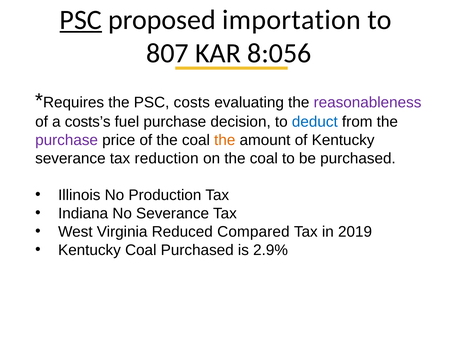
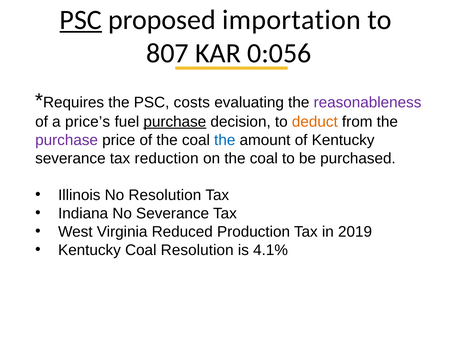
8:056: 8:056 -> 0:056
costs’s: costs’s -> price’s
purchase at (175, 121) underline: none -> present
deduct colour: blue -> orange
the at (225, 140) colour: orange -> blue
No Production: Production -> Resolution
Compared: Compared -> Production
Coal Purchased: Purchased -> Resolution
2.9%: 2.9% -> 4.1%
